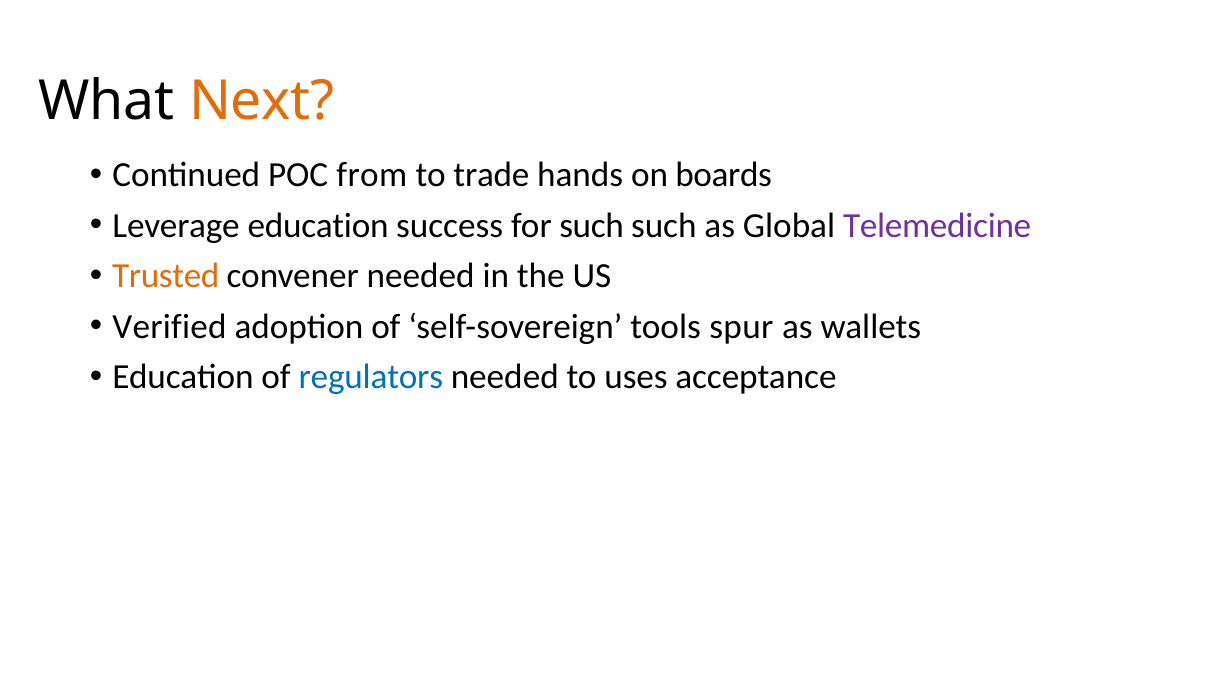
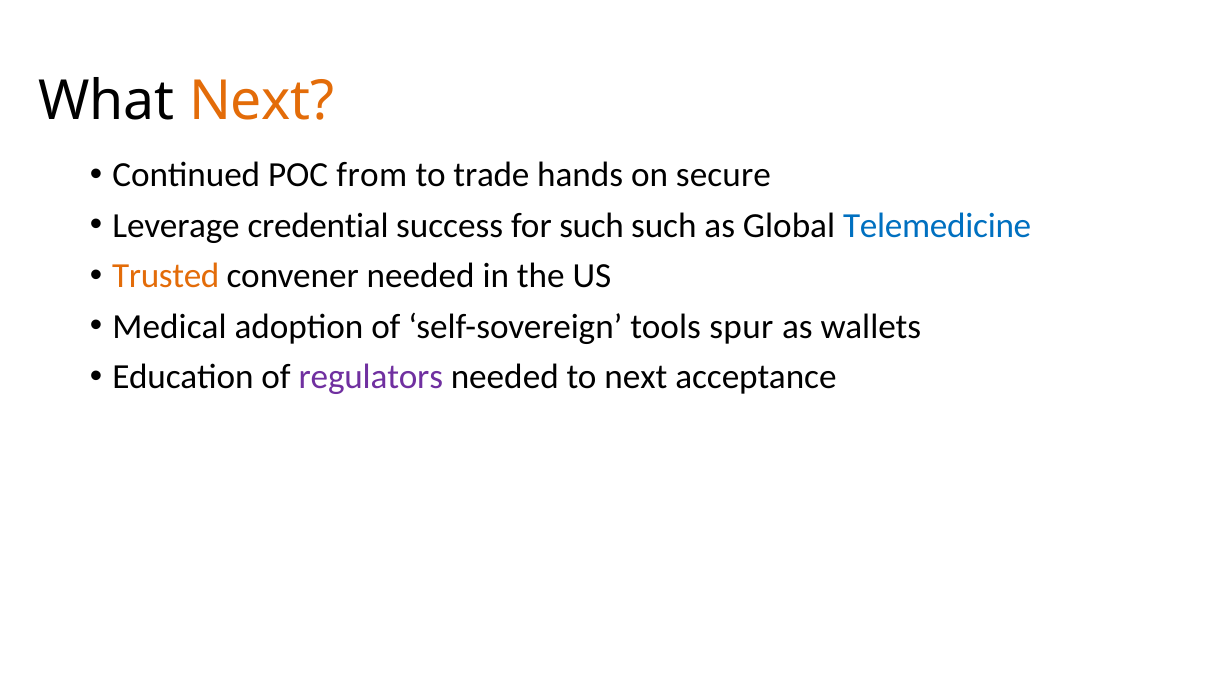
boards: boards -> secure
Leverage education: education -> credential
Telemedicine colour: purple -> blue
Verified: Verified -> Medical
regulators colour: blue -> purple
to uses: uses -> next
